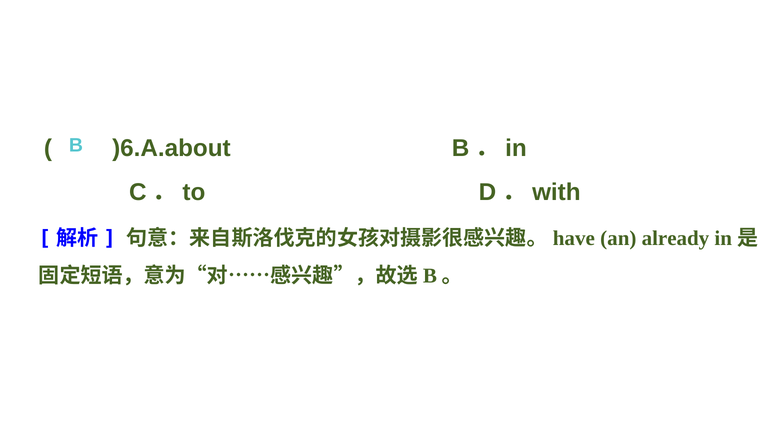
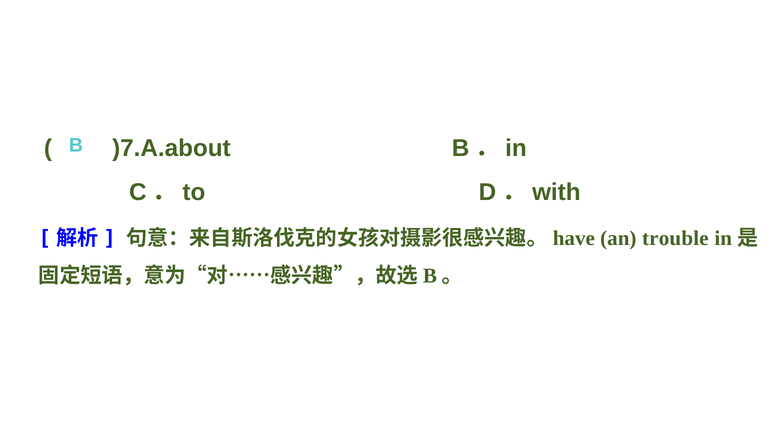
)6.A.about: )6.A.about -> )7.A.about
already: already -> trouble
